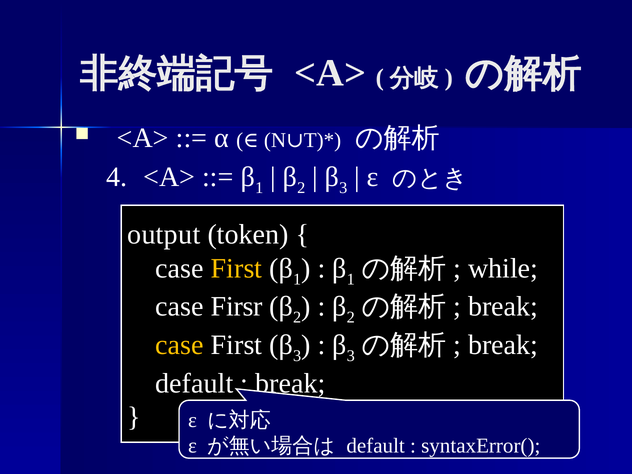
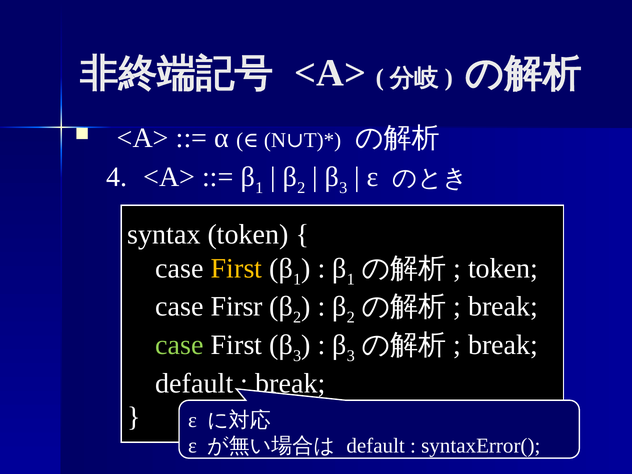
output: output -> syntax
while at (503, 268): while -> token
case at (180, 345) colour: yellow -> light green
